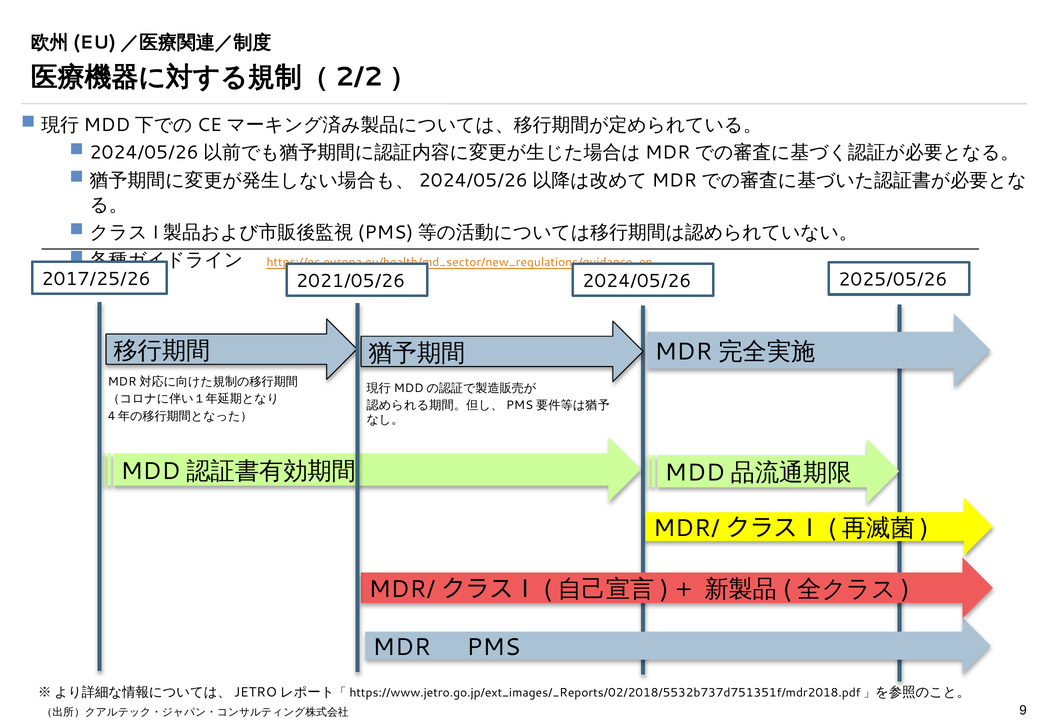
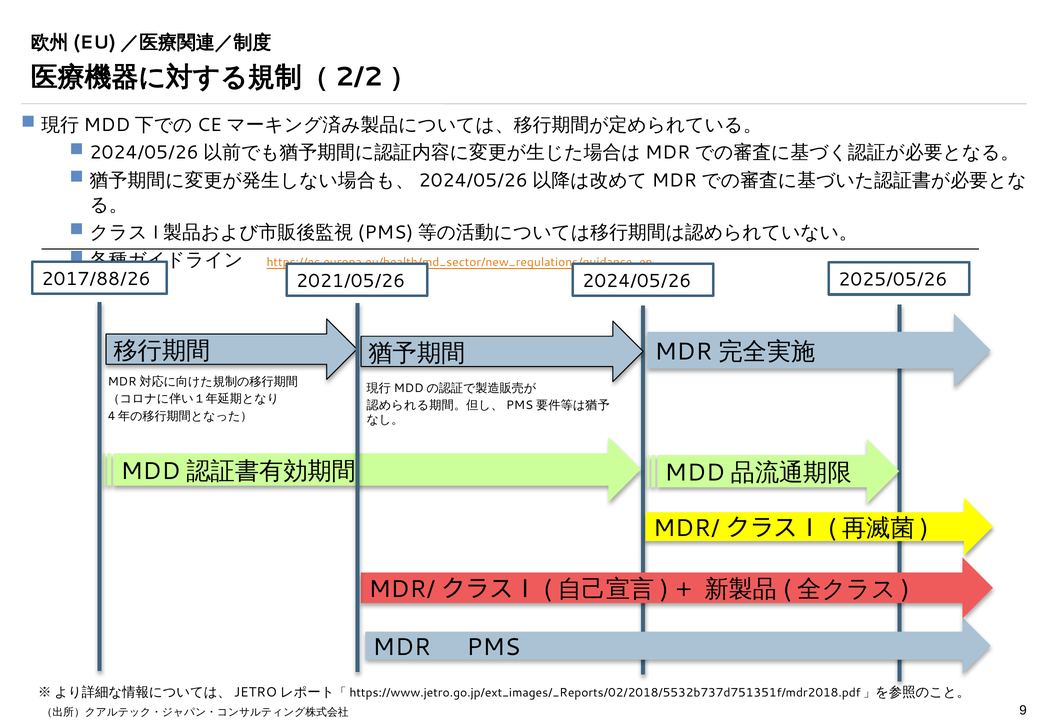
2017/25/26: 2017/25/26 -> 2017/88/26
